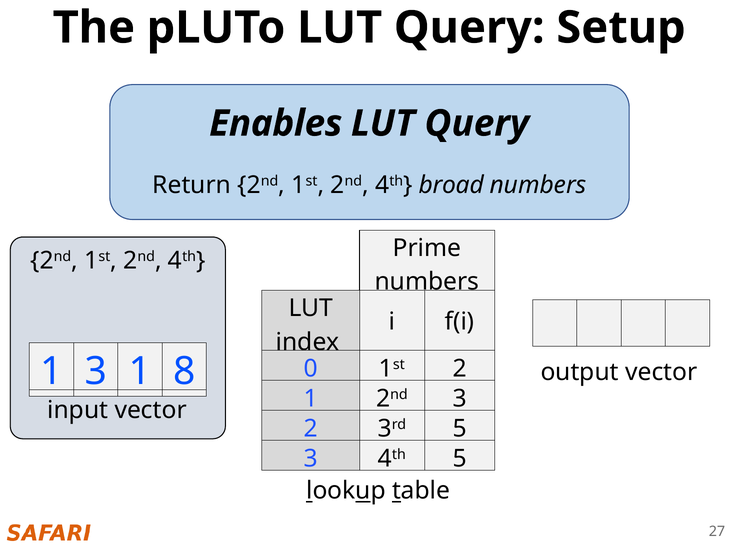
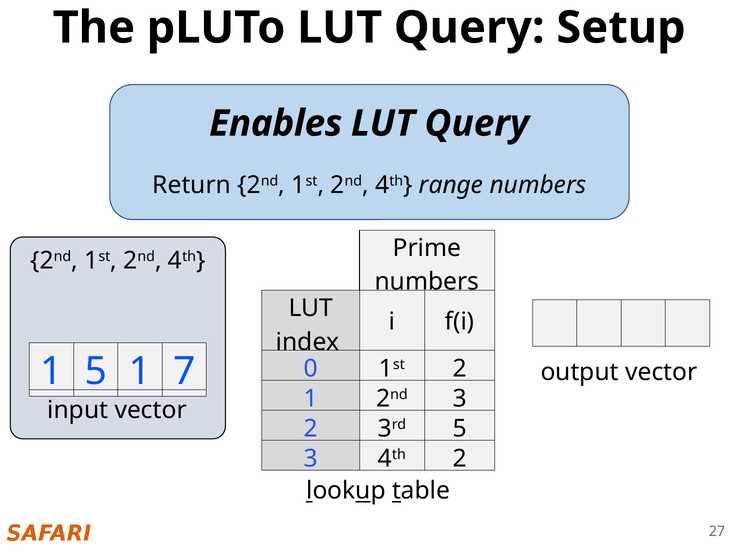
broad: broad -> range
1 3: 3 -> 5
8: 8 -> 7
4th 5: 5 -> 2
